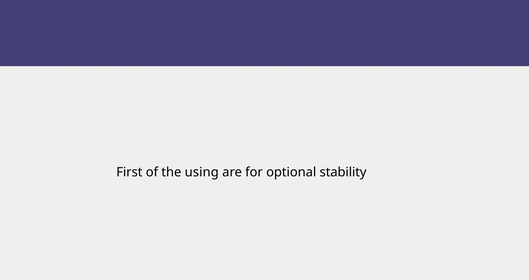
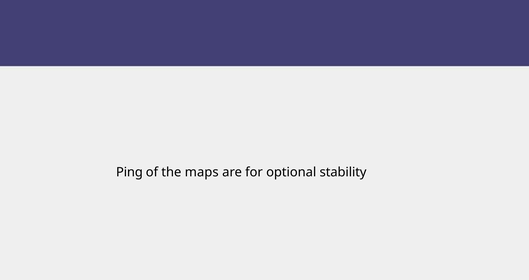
First: First -> Ping
using: using -> maps
